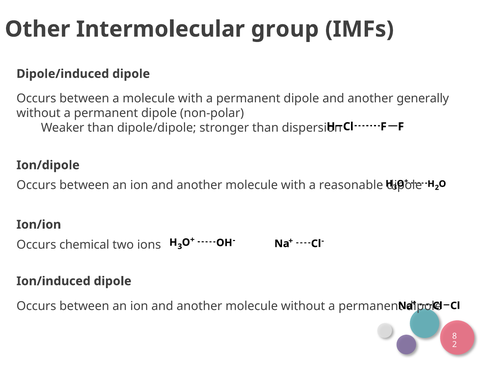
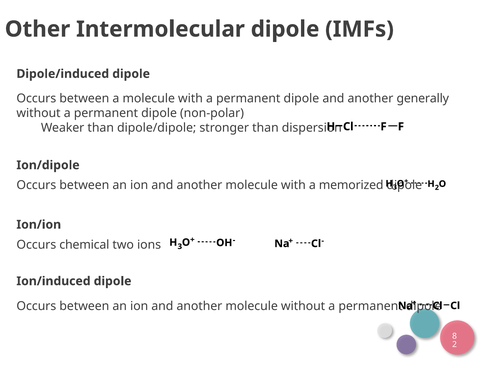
Intermolecular group: group -> dipole
reasonable: reasonable -> memorized
